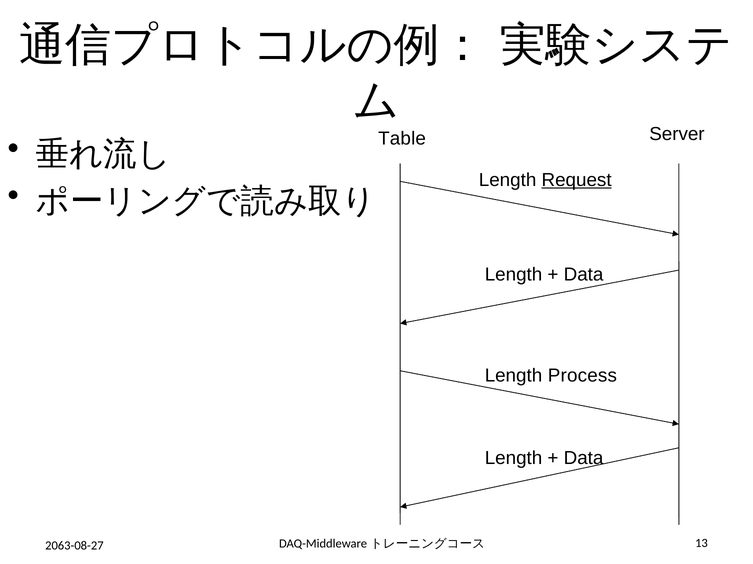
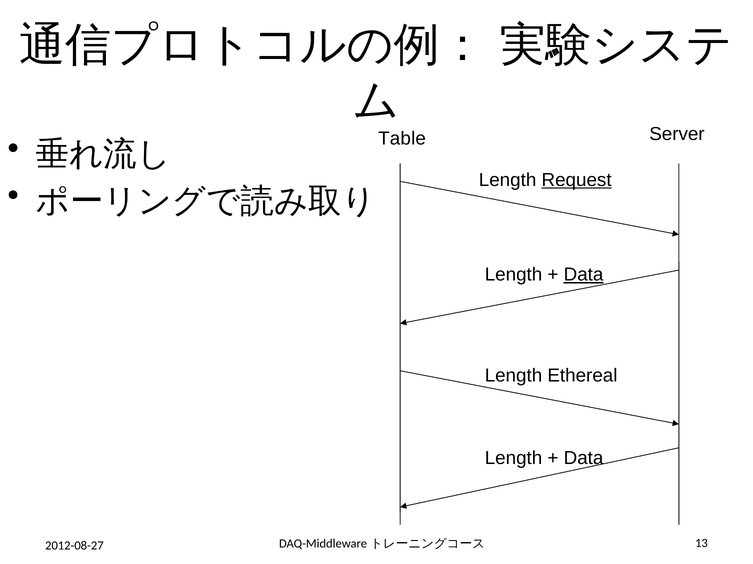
Data at (584, 275) underline: none -> present
Process: Process -> Ethereal
2063-08-27: 2063-08-27 -> 2012-08-27
